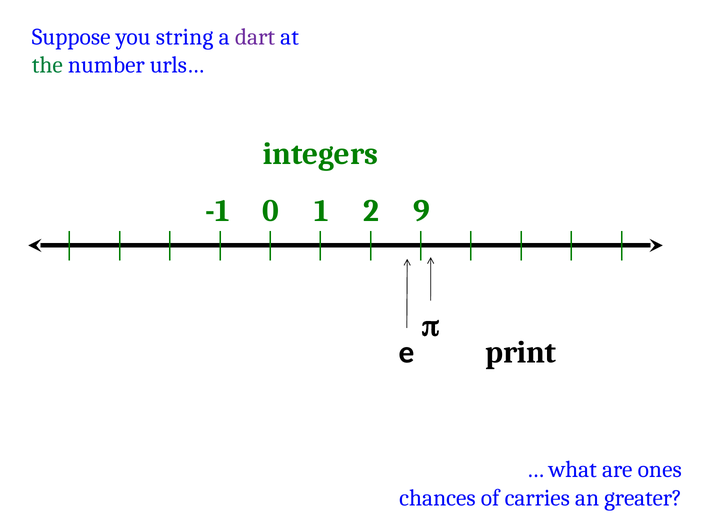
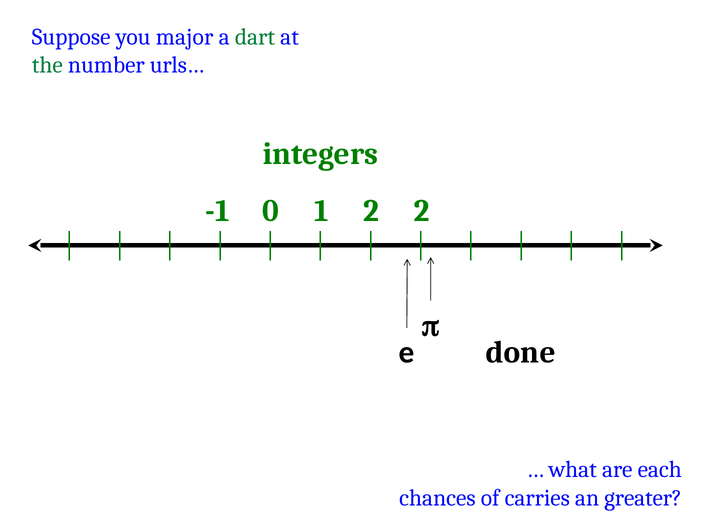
string: string -> major
dart colour: purple -> green
2 9: 9 -> 2
print: print -> done
ones: ones -> each
